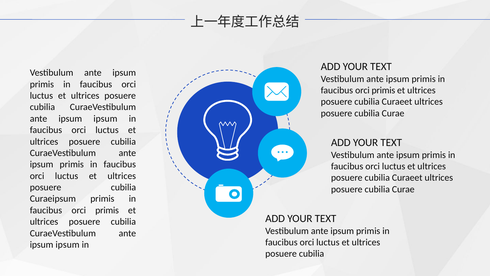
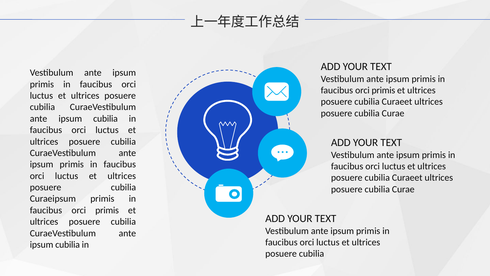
ipsum at (105, 118): ipsum -> cubilia
ipsum at (68, 244): ipsum -> cubilia
